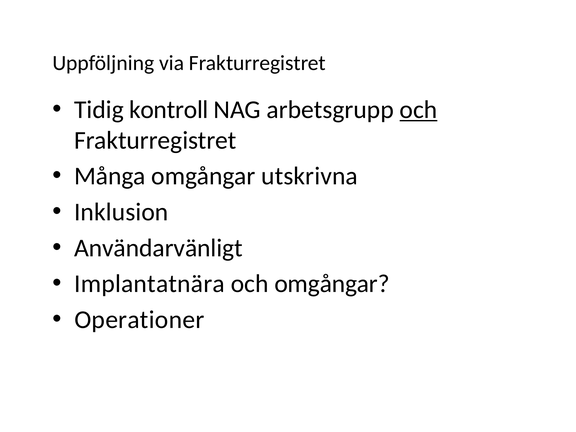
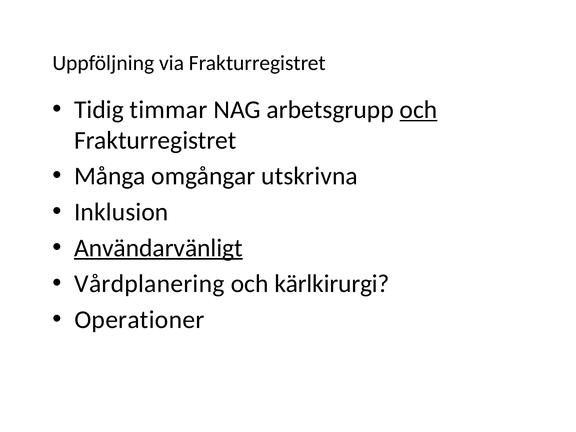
kontroll: kontroll -> timmar
Användarvänligt underline: none -> present
Implantatnära: Implantatnära -> Vårdplanering
och omgångar: omgångar -> kärlkirurgi
